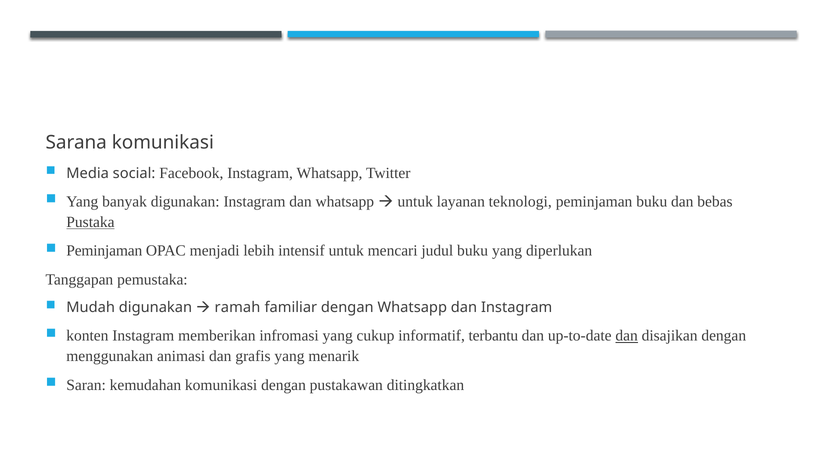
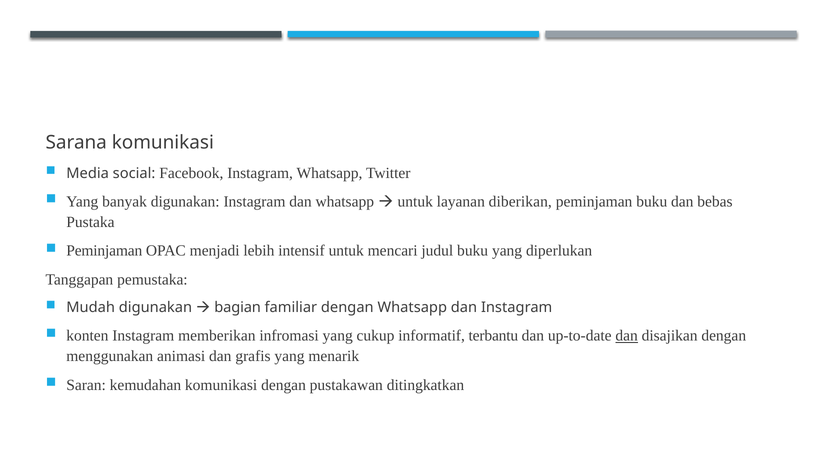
teknologi: teknologi -> diberikan
Pustaka underline: present -> none
ramah: ramah -> bagian
